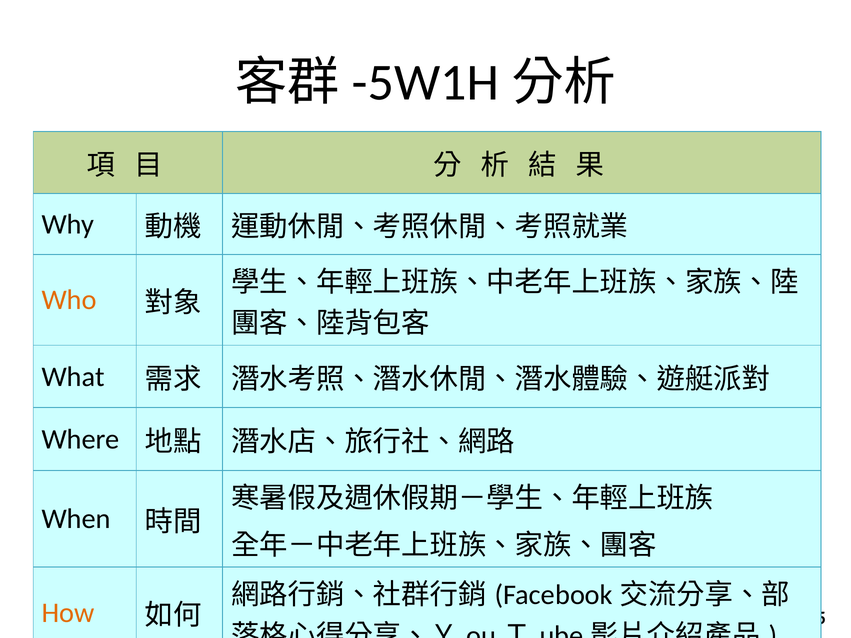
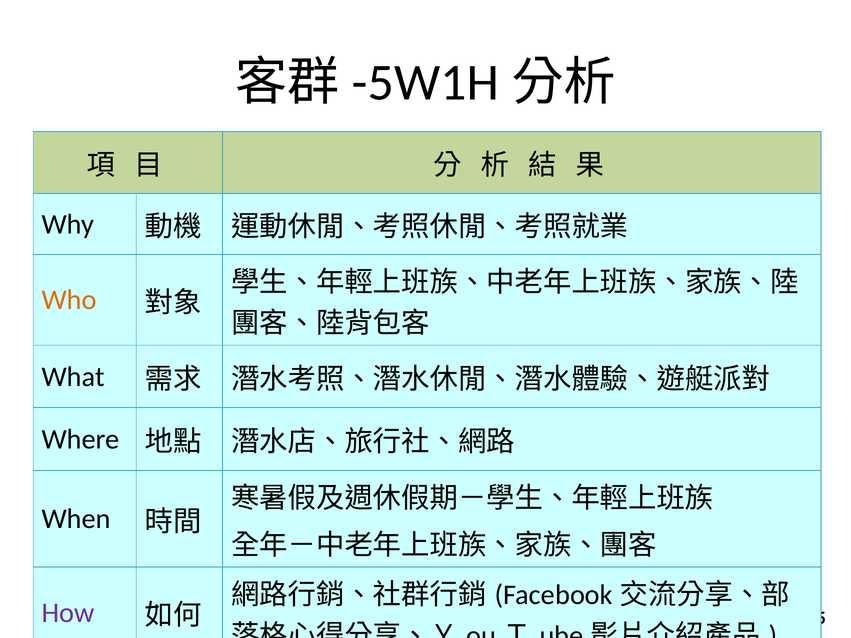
How colour: orange -> purple
